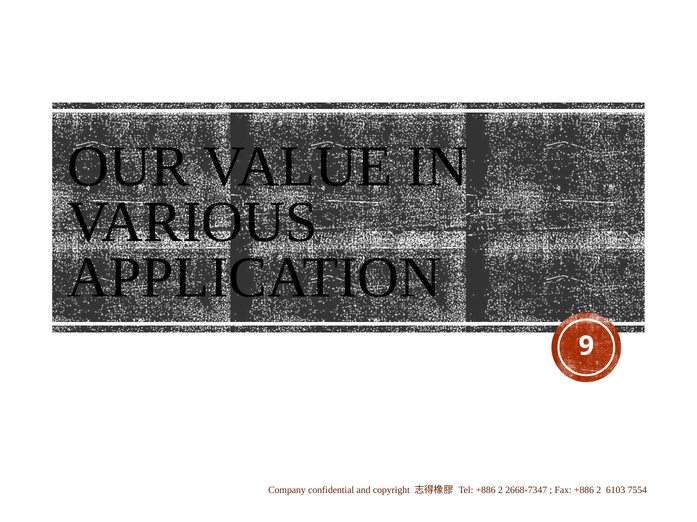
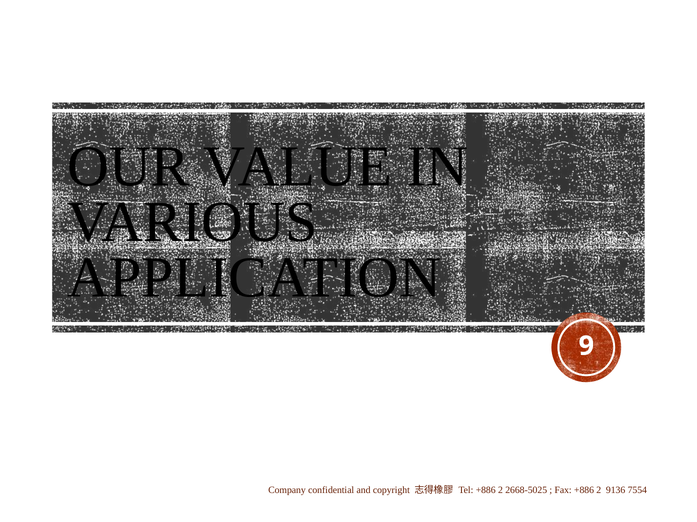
2668-7347: 2668-7347 -> 2668-5025
6103: 6103 -> 9136
